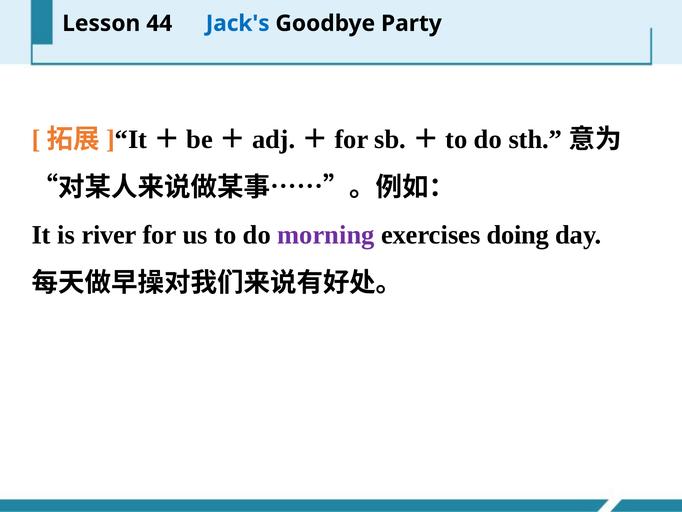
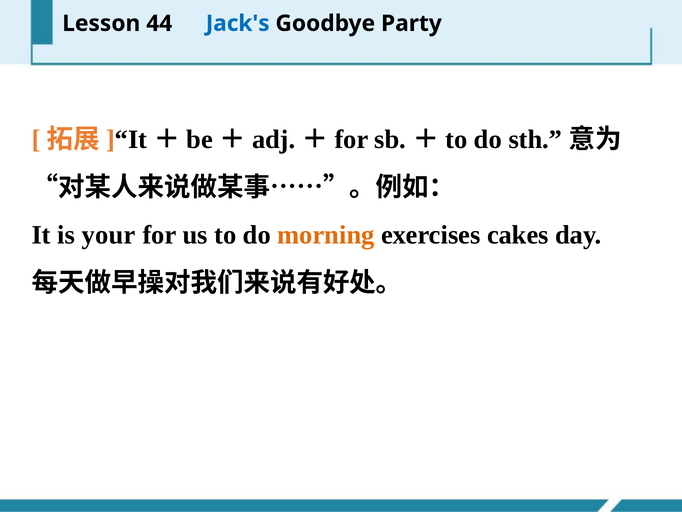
river: river -> your
morning colour: purple -> orange
doing: doing -> cakes
